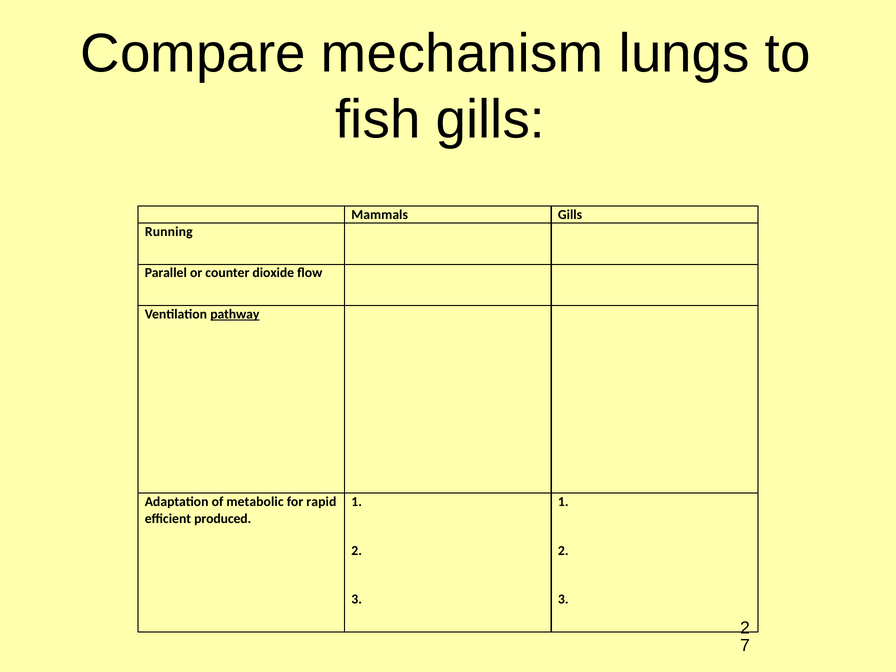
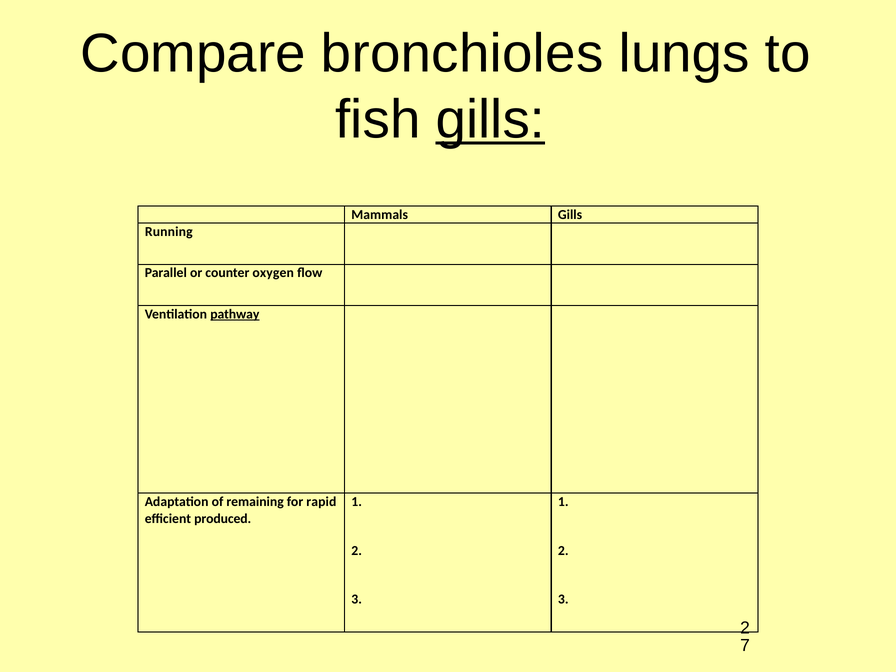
mechanism: mechanism -> bronchioles
gills at (490, 119) underline: none -> present
dioxide: dioxide -> oxygen
metabolic: metabolic -> remaining
